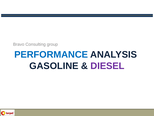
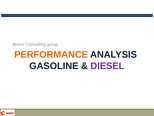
PERFORMANCE colour: blue -> orange
